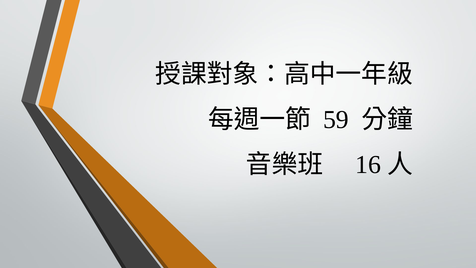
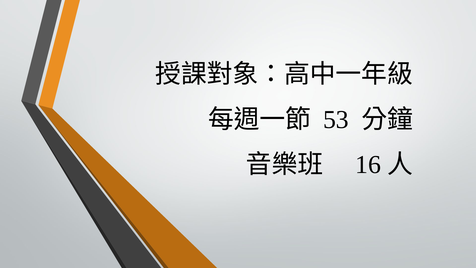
59: 59 -> 53
